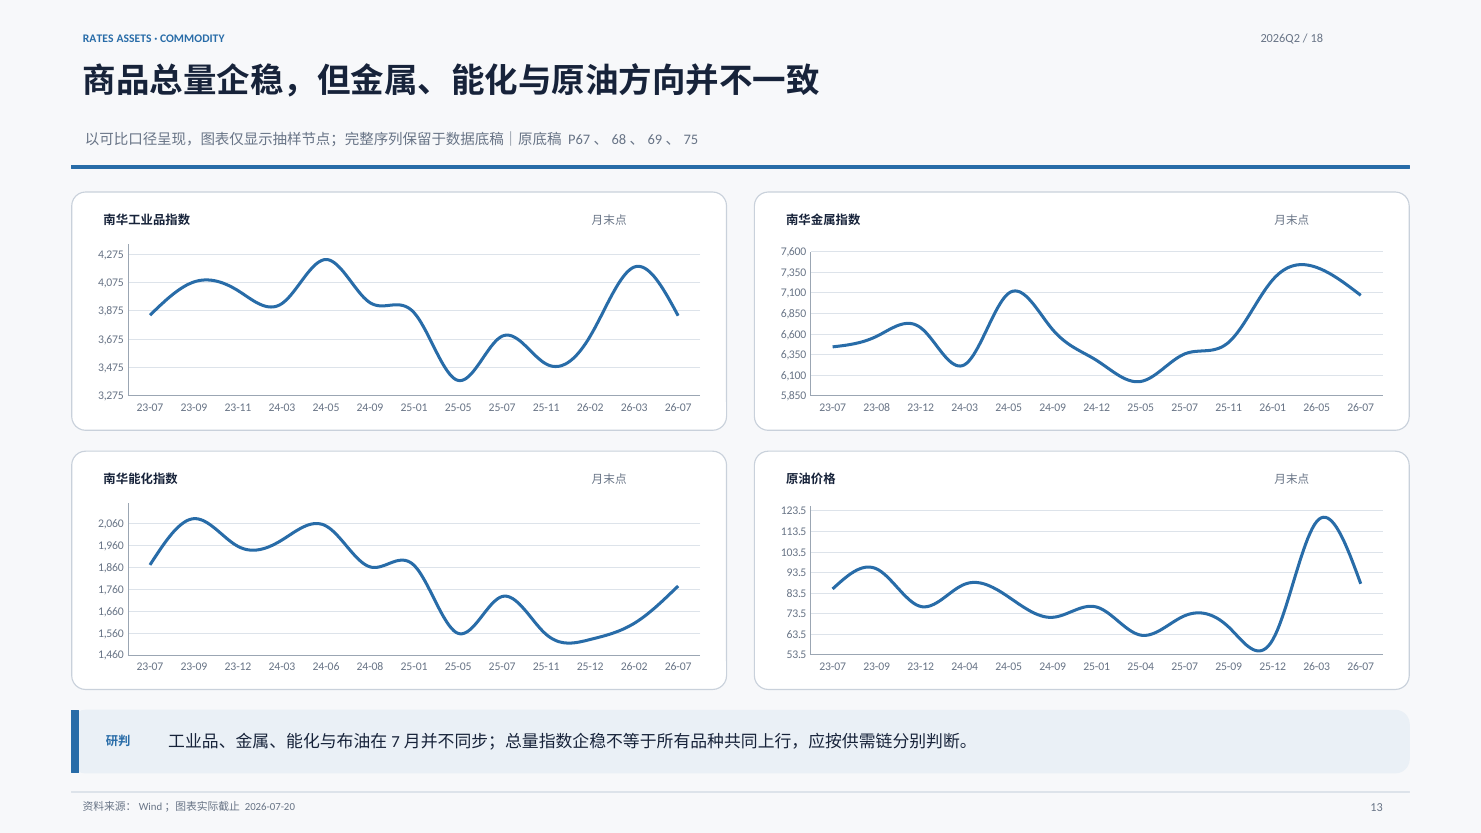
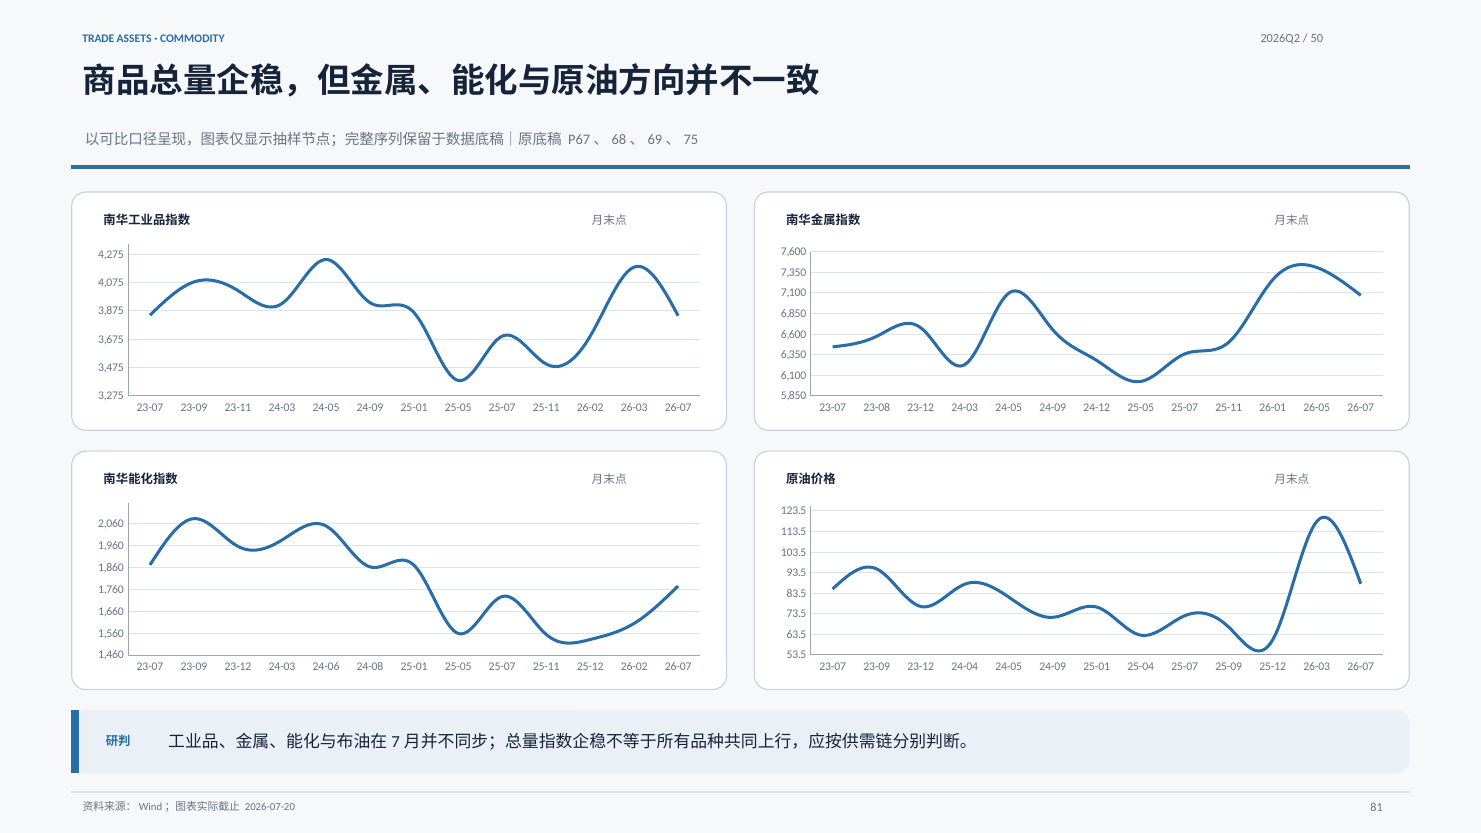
RATES: RATES -> TRADE
18: 18 -> 50
13: 13 -> 81
